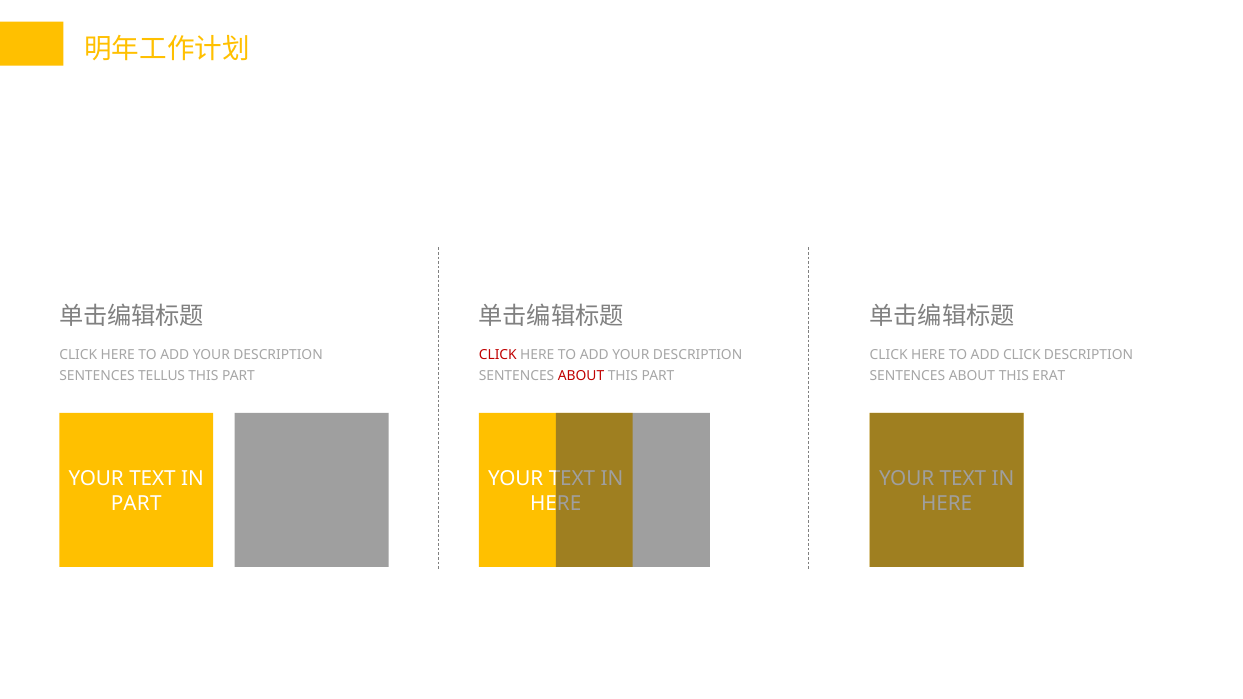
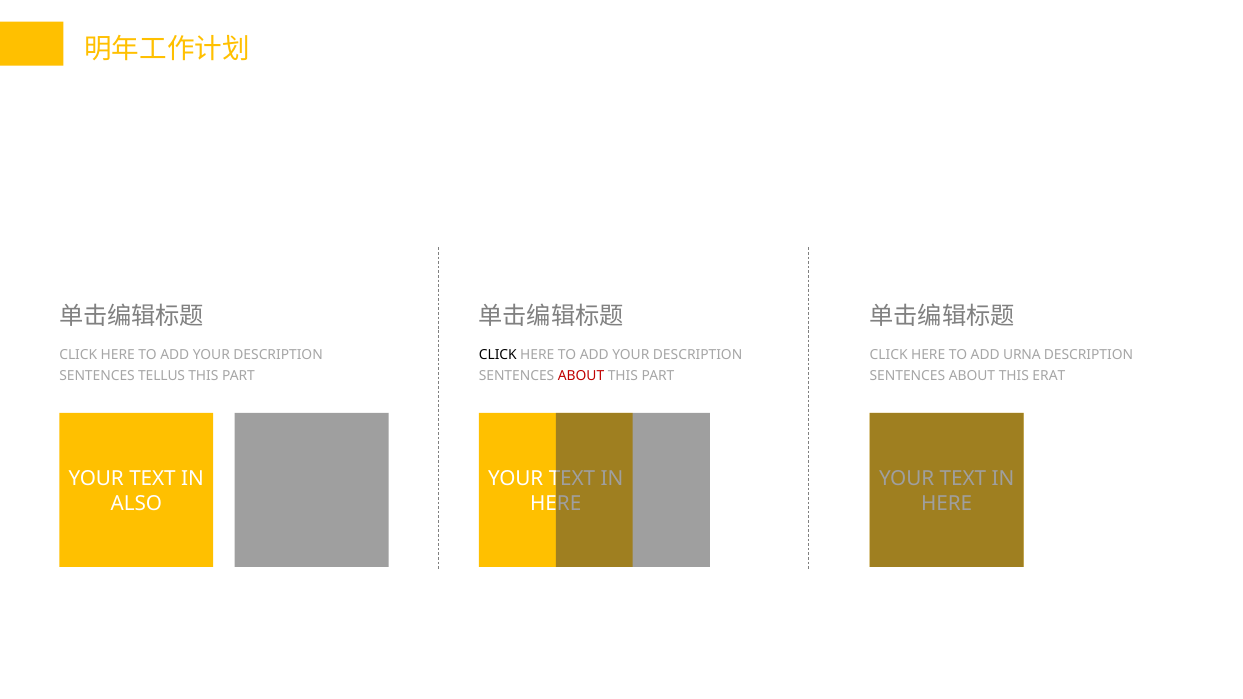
CLICK at (498, 355) colour: red -> black
ADD CLICK: CLICK -> URNA
PART at (136, 504): PART -> ALSO
